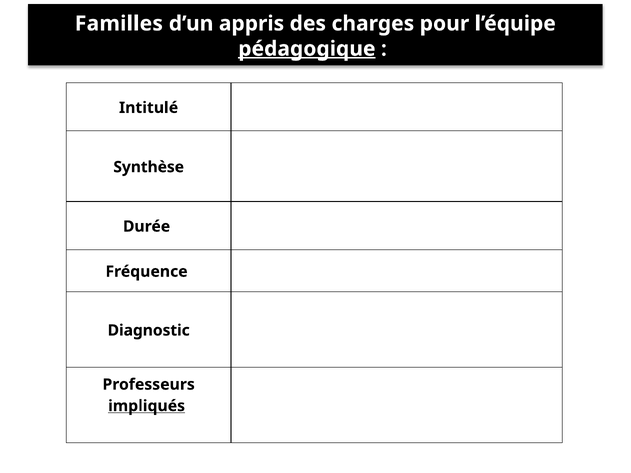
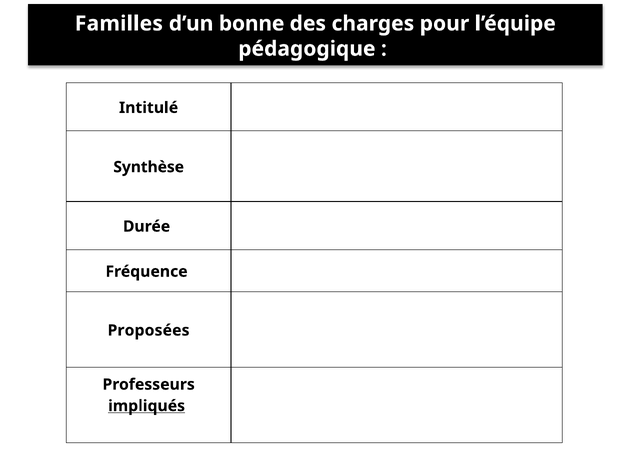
appris: appris -> bonne
pédagogique underline: present -> none
Diagnostic: Diagnostic -> Proposées
